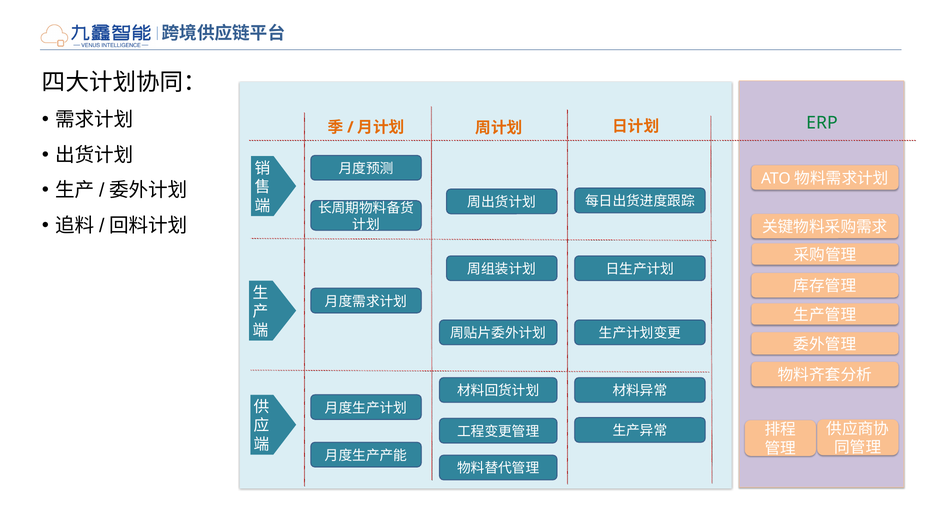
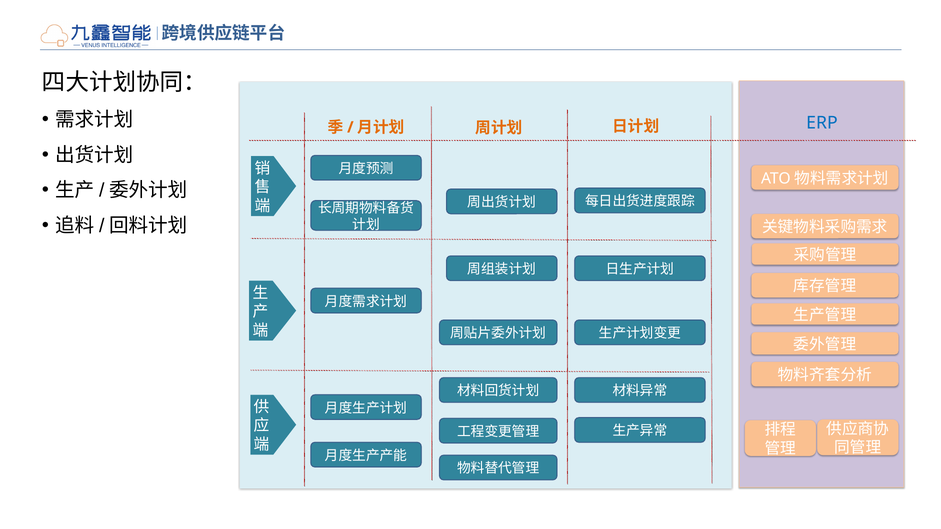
ERP colour: green -> blue
